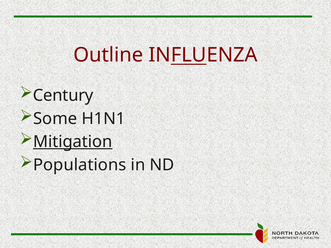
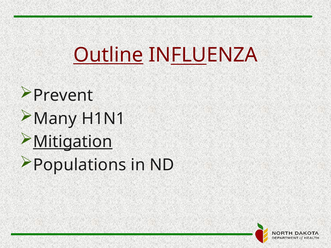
Outline underline: none -> present
Century: Century -> Prevent
Some: Some -> Many
